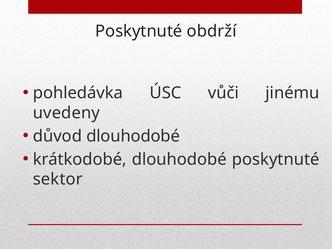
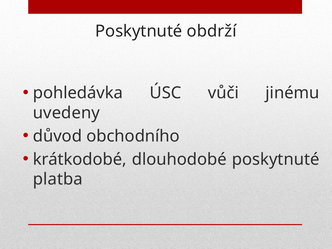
důvod dlouhodobé: dlouhodobé -> obchodního
sektor: sektor -> platba
